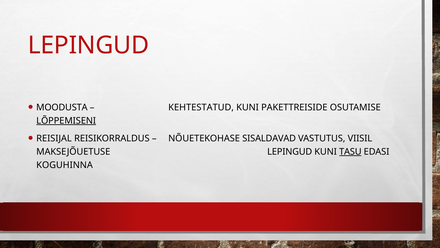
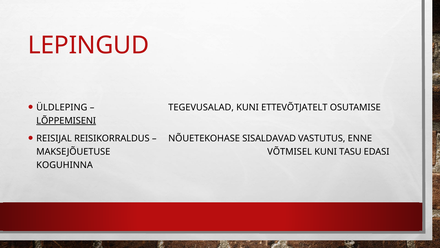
MOODUSTA: MOODUSTA -> ÜLDLEPING
KEHTESTATUD: KEHTESTATUD -> TEGEVUSALAD
PAKETTREISIDE: PAKETTREISIDE -> ETTEVÕTJATELT
VIISIL: VIISIL -> ENNE
MAKSEJÕUETUSE LEPINGUD: LEPINGUD -> VÕTMISEL
TASU underline: present -> none
